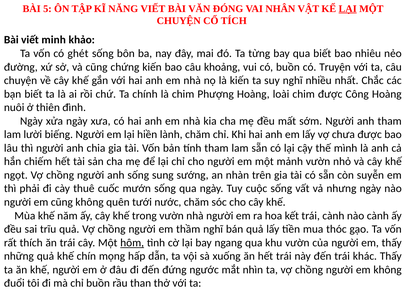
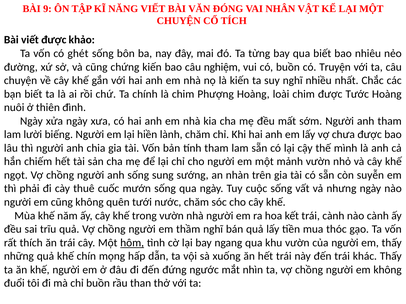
5: 5 -> 9
LẠI at (348, 9) underline: present -> none
viết minh: minh -> được
khoảng: khoảng -> nghiệm
Công: Công -> Tước
